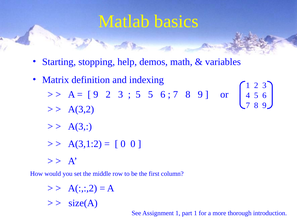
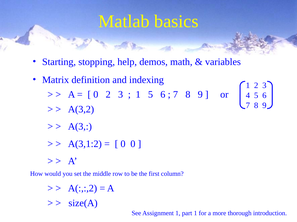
9 at (96, 95): 9 -> 0
5 at (138, 95): 5 -> 1
